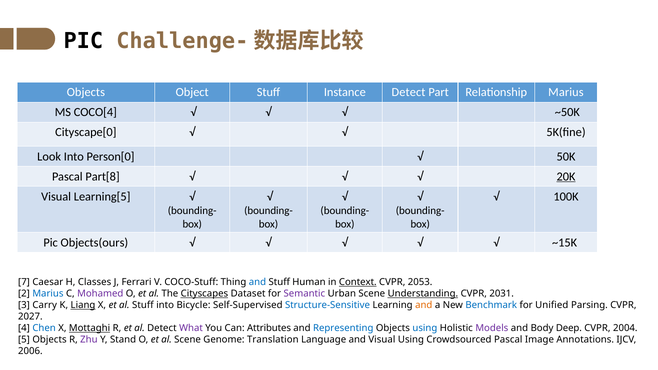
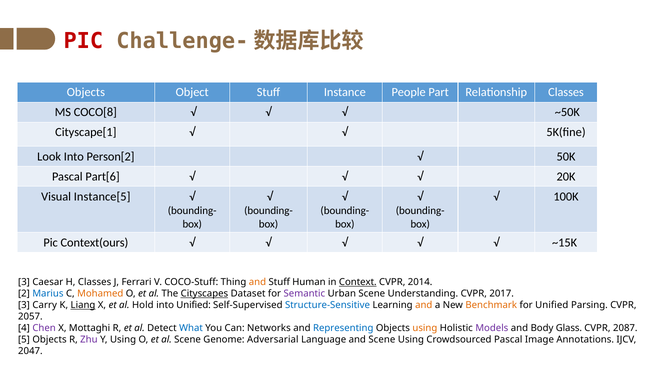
PIC at (83, 41) colour: black -> red
Instance Detect: Detect -> People
Relationship Marius: Marius -> Classes
COCO[4: COCO[4 -> COCO[8
Cityscape[0: Cityscape[0 -> Cityscape[1
Person[0: Person[0 -> Person[2
Part[8: Part[8 -> Part[6
20K underline: present -> none
Learning[5: Learning[5 -> Instance[5
Objects(ours: Objects(ours -> Context(ours
7 at (24, 282): 7 -> 3
and at (257, 282) colour: blue -> orange
2053: 2053 -> 2014
Mohamed colour: purple -> orange
Understanding underline: present -> none
2031: 2031 -> 2017
al Stuff: Stuff -> Hold
into Bicycle: Bicycle -> Unified
Benchmark colour: blue -> orange
2027: 2027 -> 2057
Chen colour: blue -> purple
Mottaghi underline: present -> none
What colour: purple -> blue
Attributes: Attributes -> Networks
using at (425, 328) colour: blue -> orange
Deep: Deep -> Glass
2004: 2004 -> 2087
Y Stand: Stand -> Using
Translation: Translation -> Adversarial
and Visual: Visual -> Scene
2006: 2006 -> 2047
